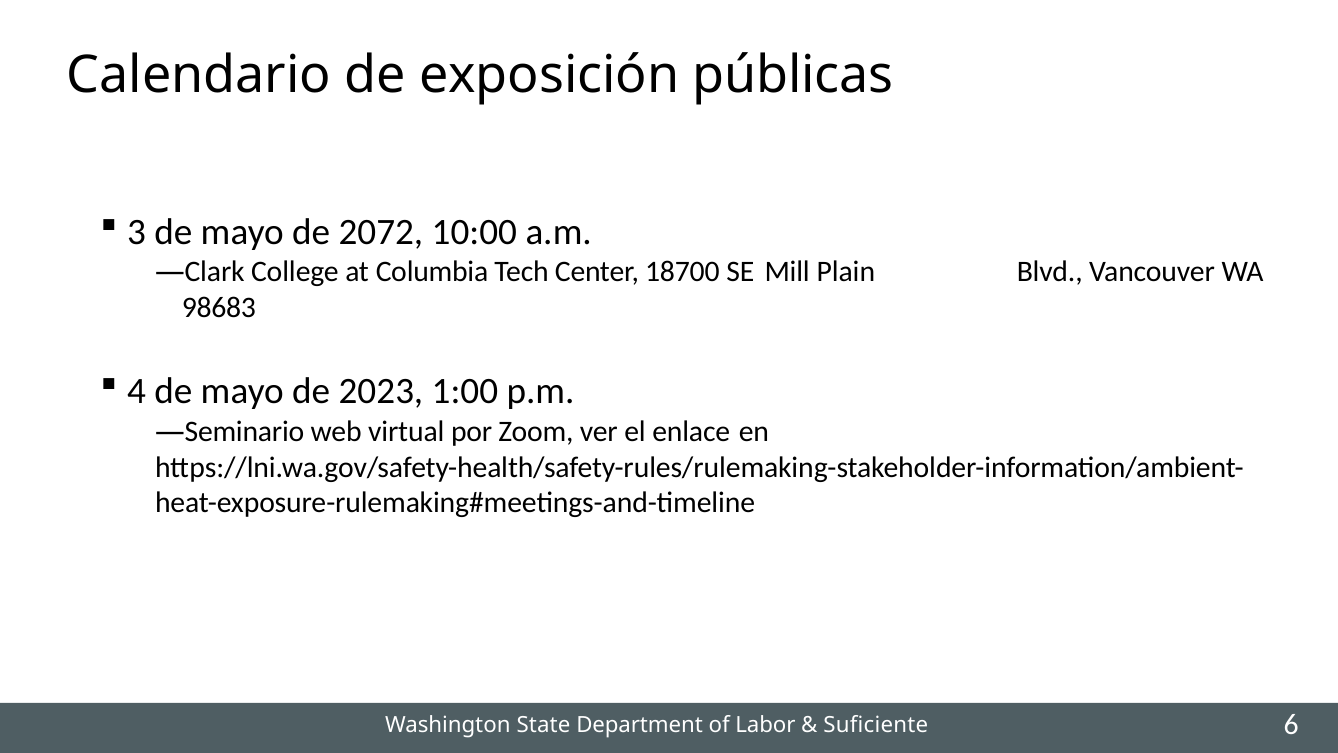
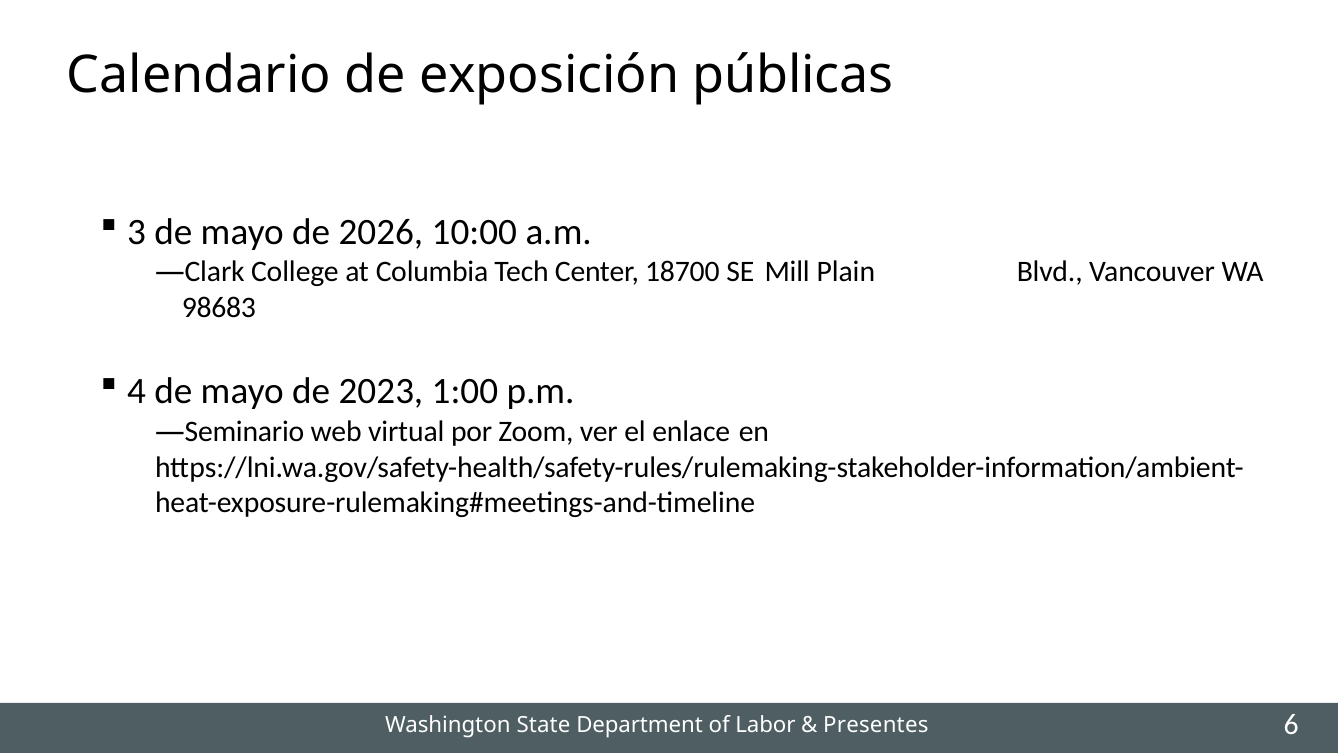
2072: 2072 -> 2026
Suficiente: Suficiente -> Presentes
